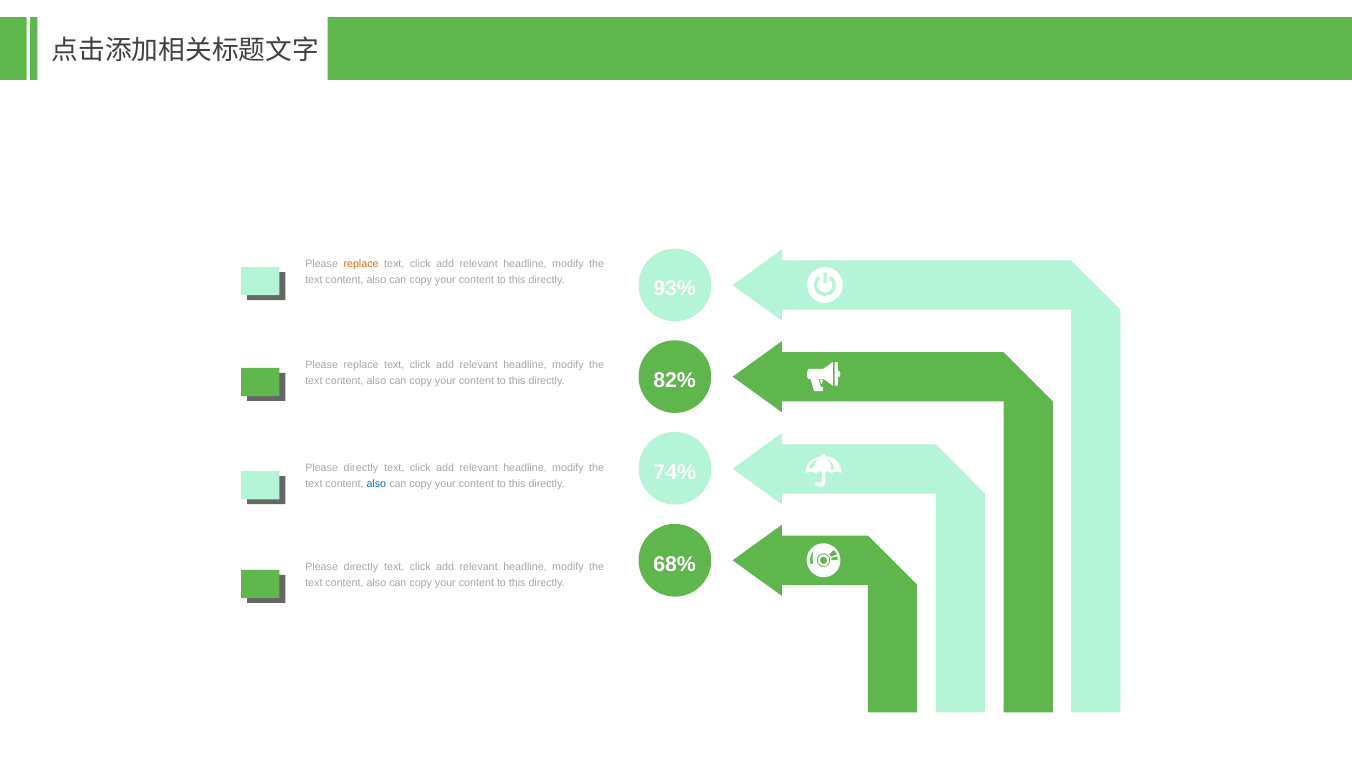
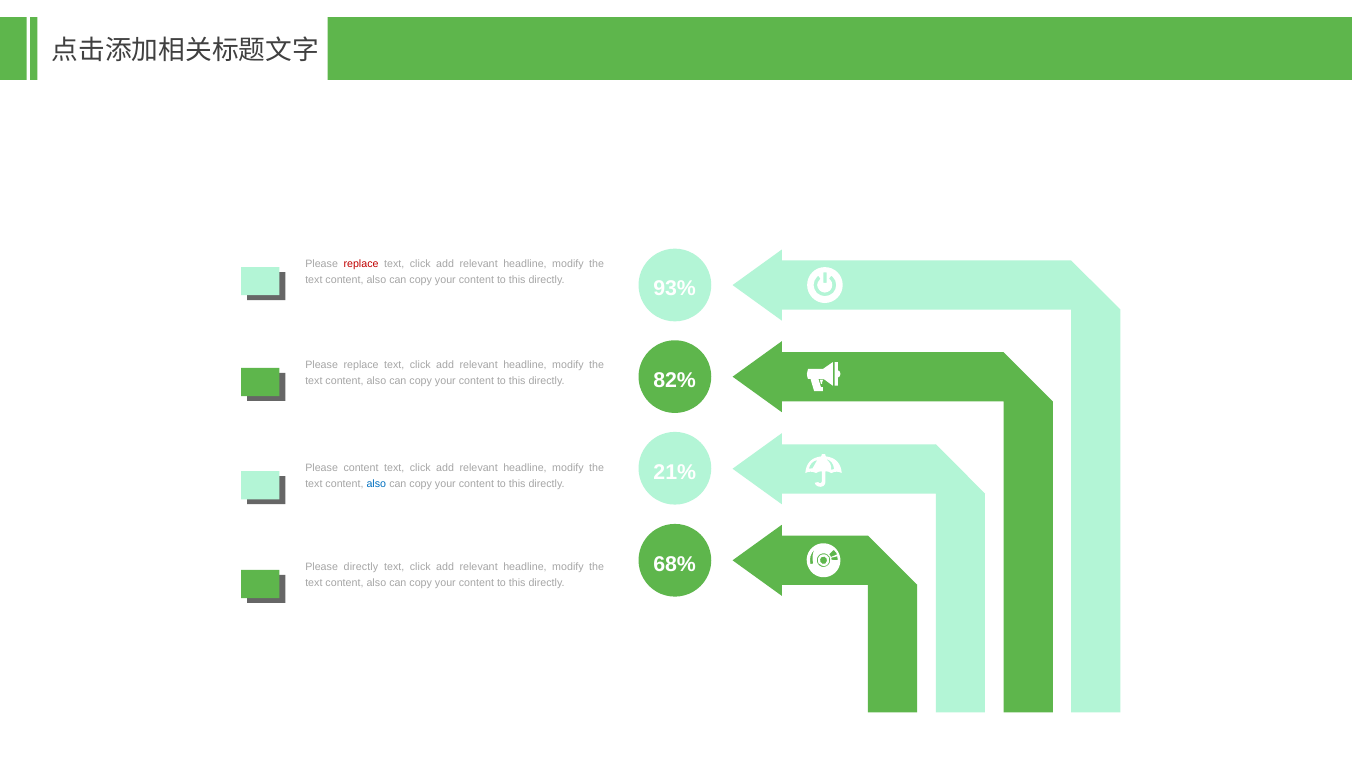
replace at (361, 265) colour: orange -> red
74%: 74% -> 21%
directly at (361, 469): directly -> content
